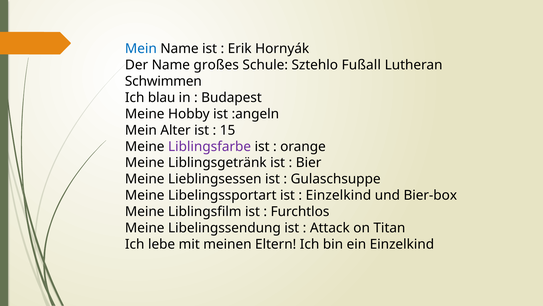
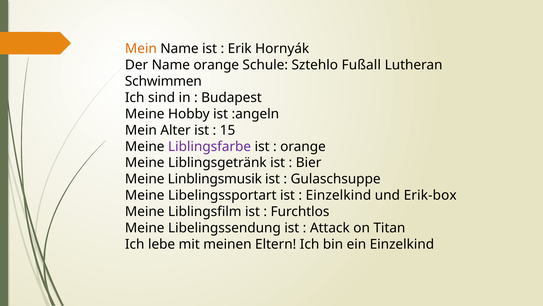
Mein at (141, 49) colour: blue -> orange
Name großes: großes -> orange
blau: blau -> sind
Lieblingsessen: Lieblingsessen -> Linblingsmusik
Bier-box: Bier-box -> Erik-box
